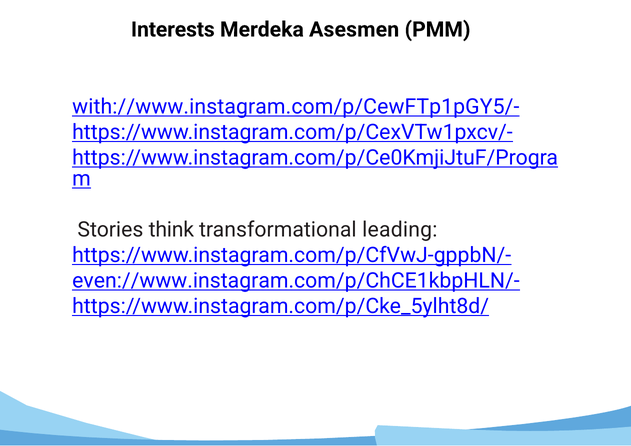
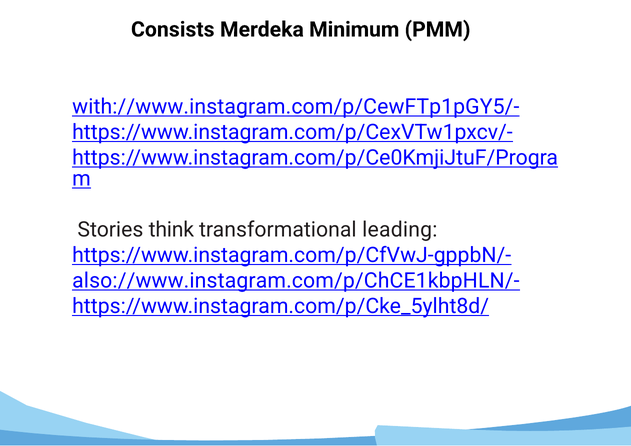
Interests: Interests -> Consists
Asesmen: Asesmen -> Minimum
even://www.instagram.com/p/ChCE1kbpHLN/-: even://www.instagram.com/p/ChCE1kbpHLN/- -> also://www.instagram.com/p/ChCE1kbpHLN/-
